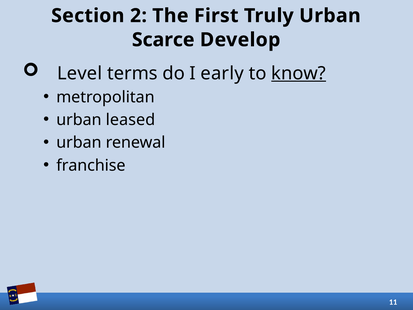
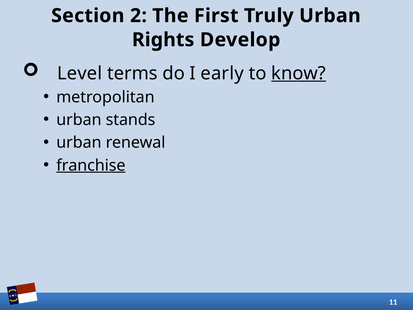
Scarce: Scarce -> Rights
leased: leased -> stands
franchise underline: none -> present
